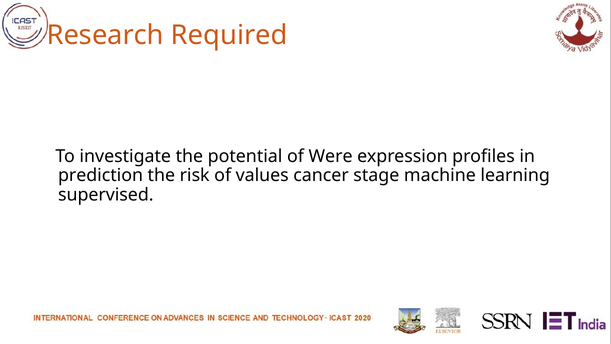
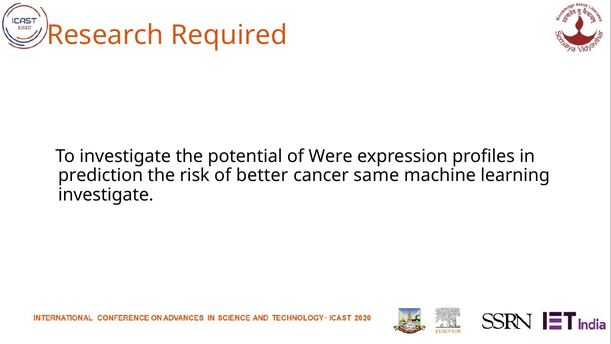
values: values -> better
stage: stage -> same
supervised at (106, 195): supervised -> investigate
